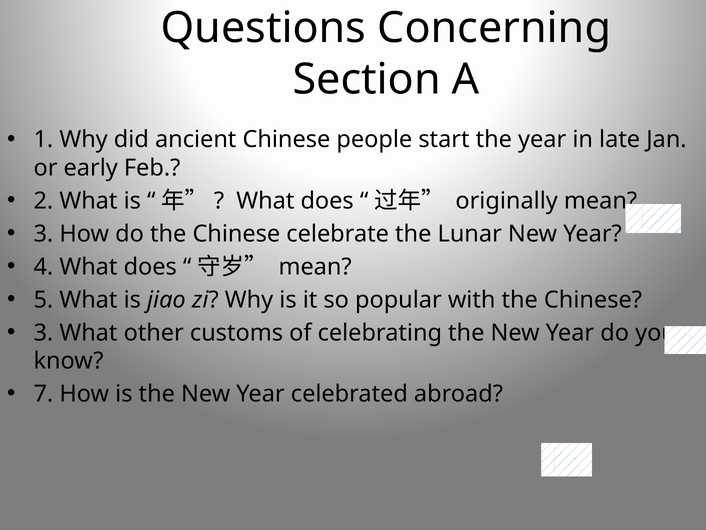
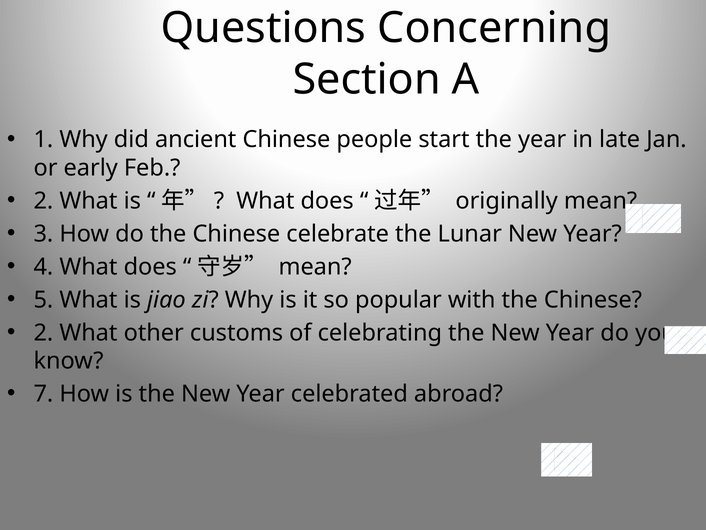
3 at (43, 332): 3 -> 2
